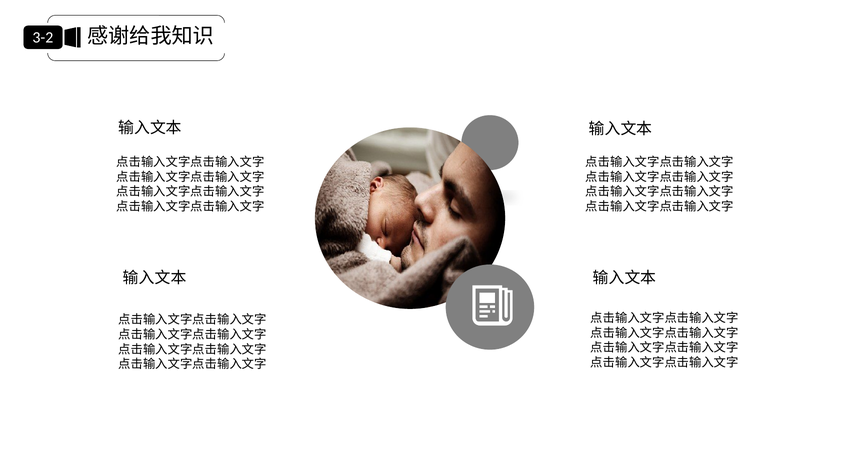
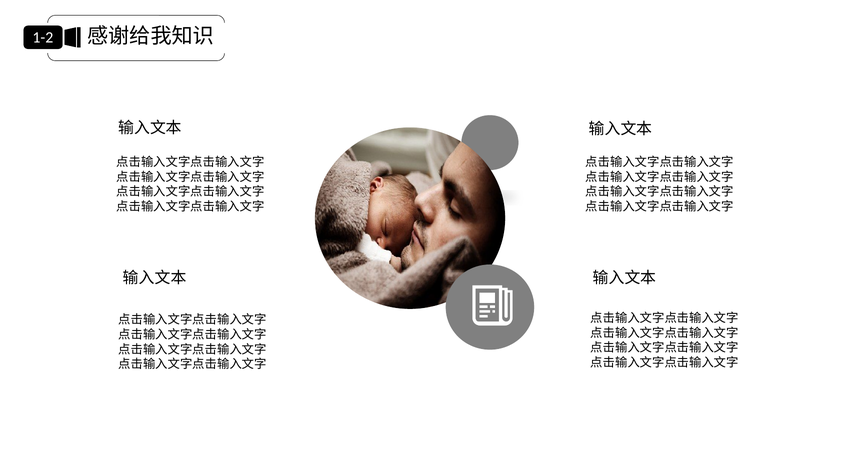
3-2: 3-2 -> 1-2
